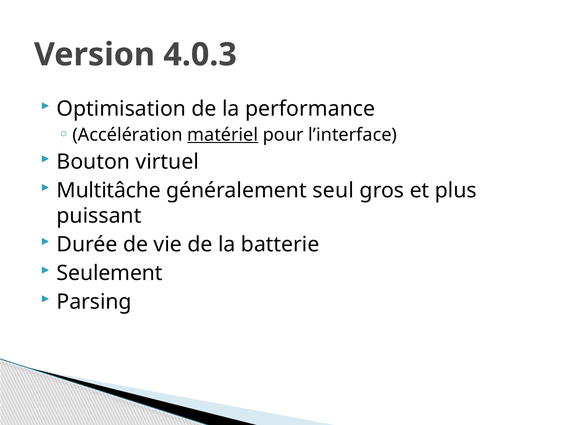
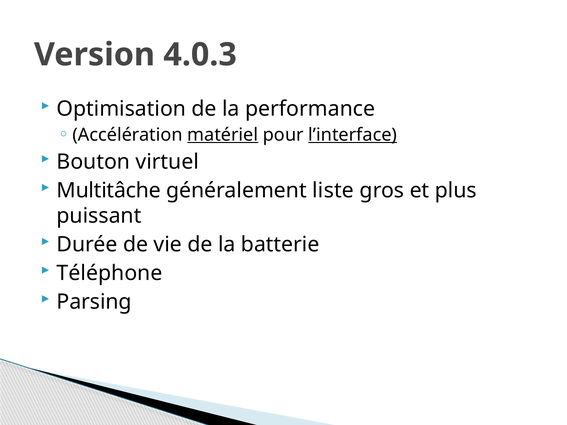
l’interface underline: none -> present
seul: seul -> liste
Seulement: Seulement -> Téléphone
